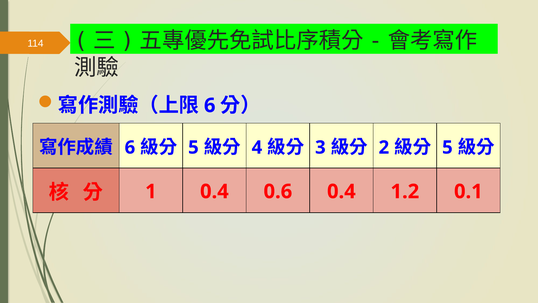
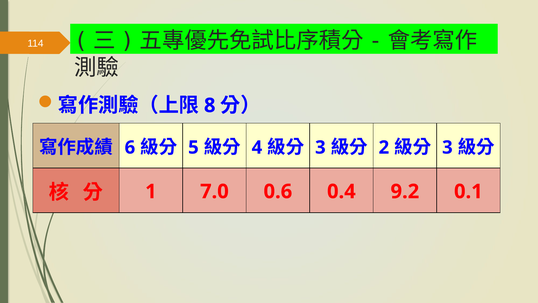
6 at (210, 105): 6 -> 8
5 at (447, 147): 5 -> 3
1 0.4: 0.4 -> 7.0
1.2: 1.2 -> 9.2
